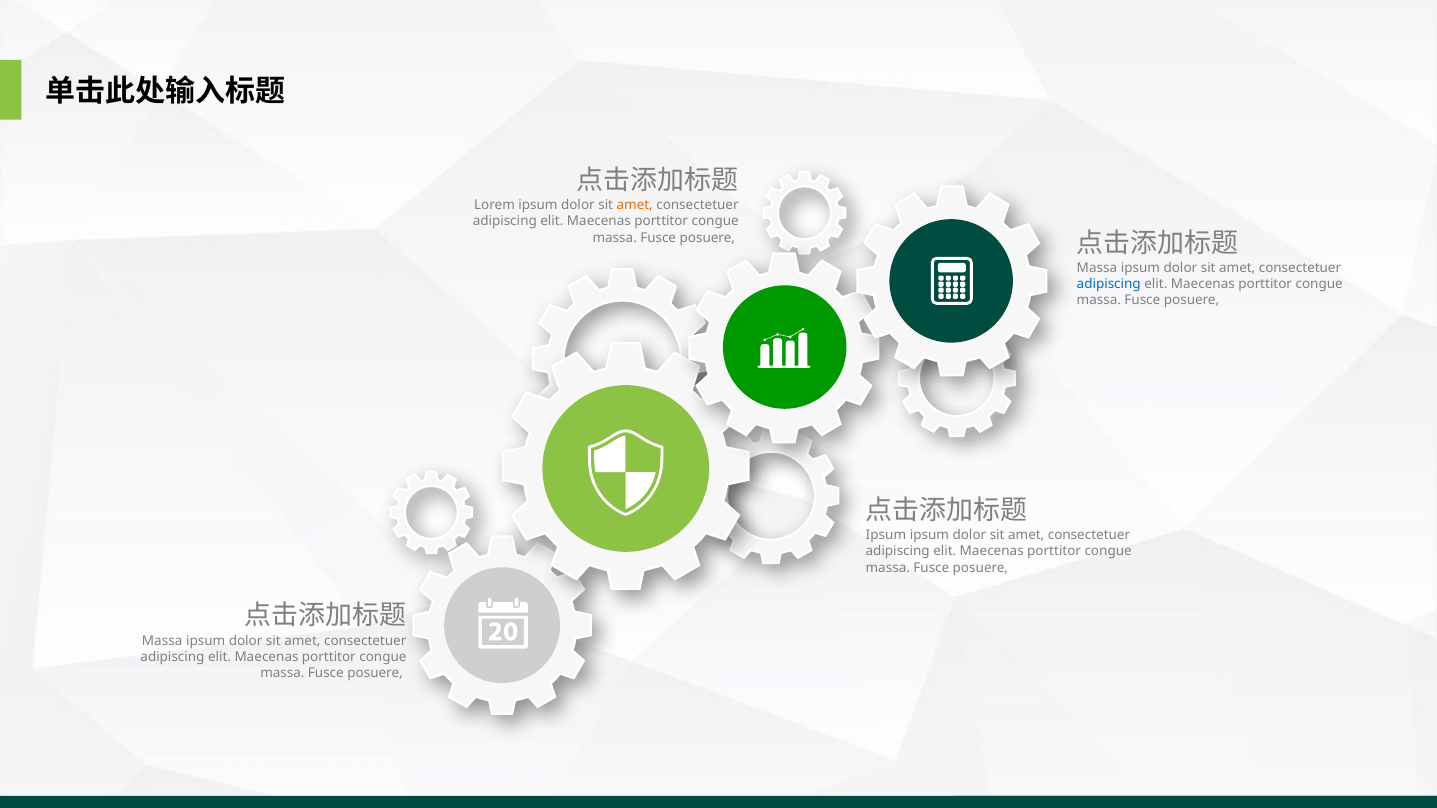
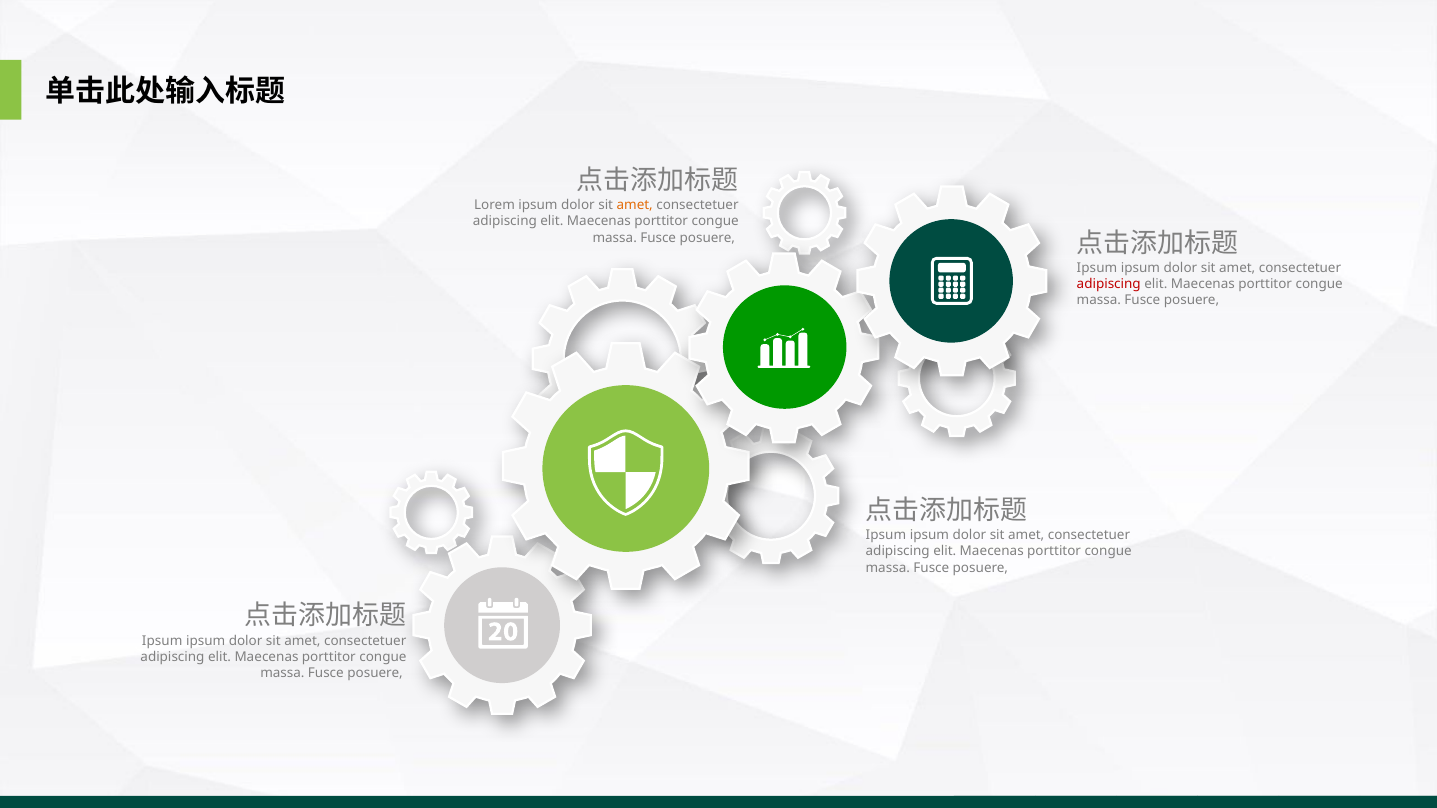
Massa at (1097, 268): Massa -> Ipsum
adipiscing at (1109, 284) colour: blue -> red
Massa at (162, 641): Massa -> Ipsum
